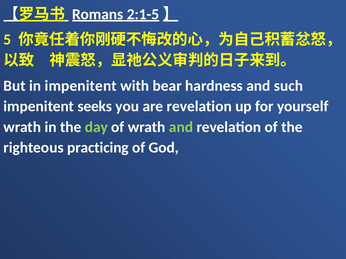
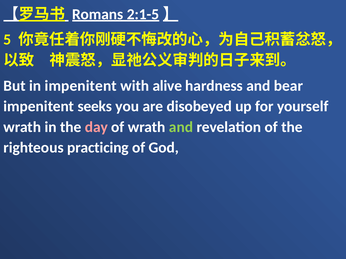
bear: bear -> alive
such: such -> bear
are revelation: revelation -> disobeyed
day colour: light green -> pink
